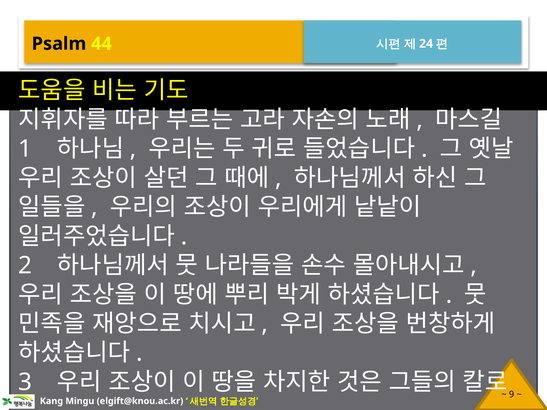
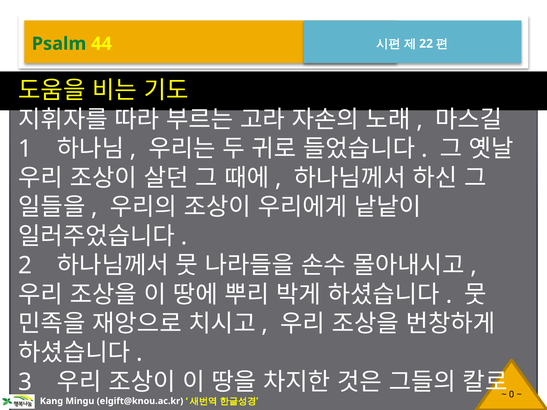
Psalm colour: black -> green
24: 24 -> 22
9: 9 -> 0
